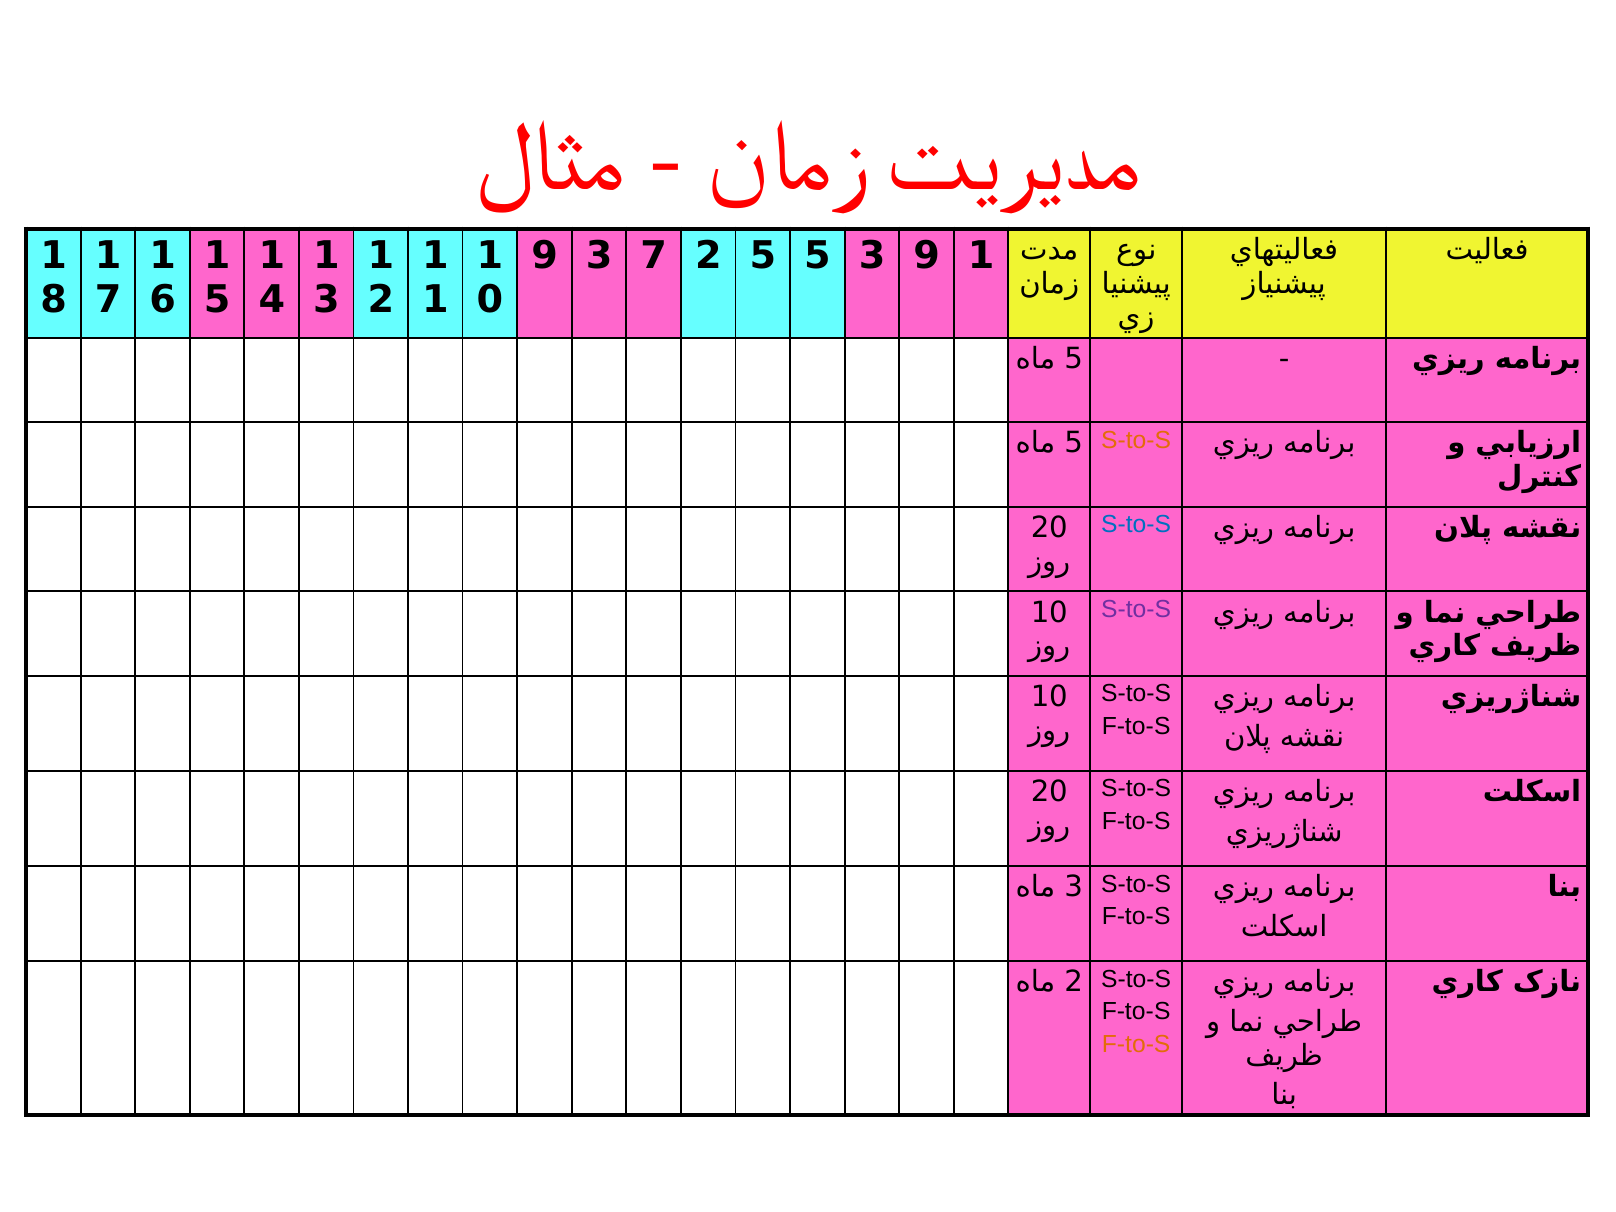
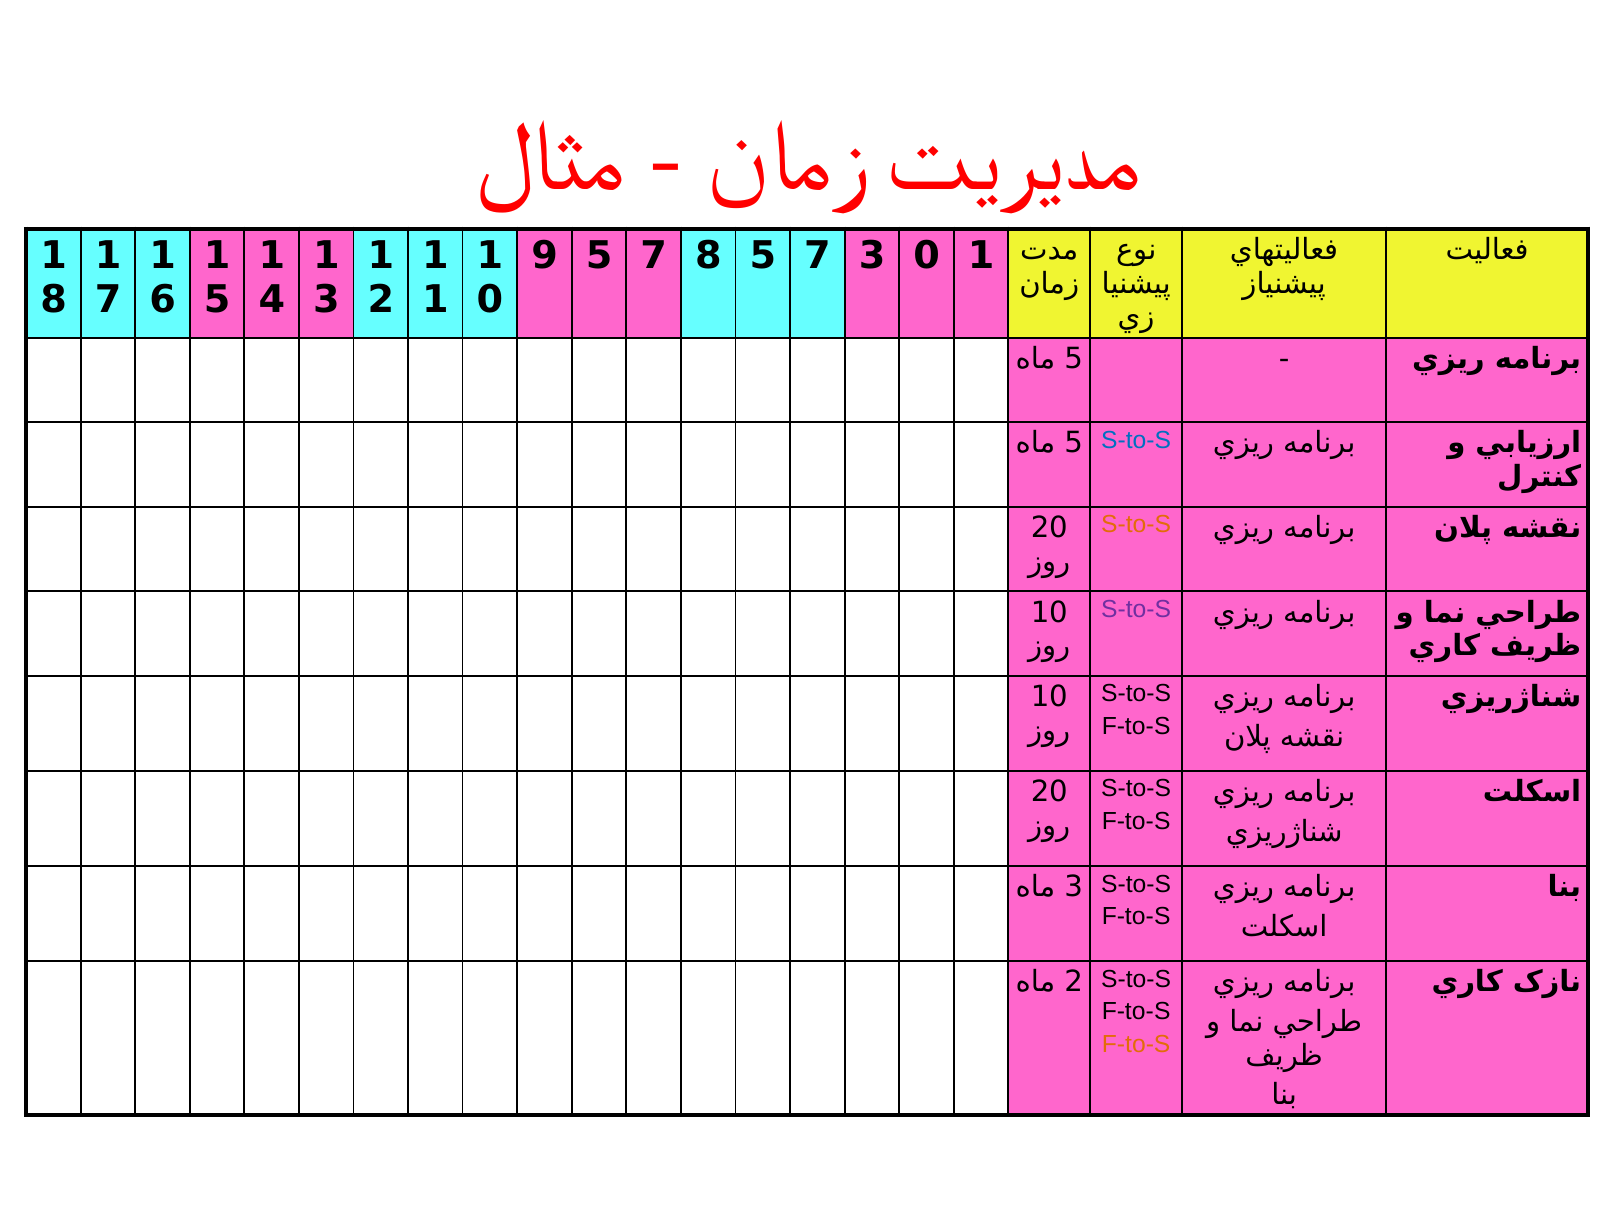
9 3: 3 -> 5
7 2: 2 -> 8
5 at (817, 256): 5 -> 7
3 9: 9 -> 0
S-to-S at (1136, 440) colour: orange -> blue
S-to-S at (1136, 525) colour: blue -> orange
